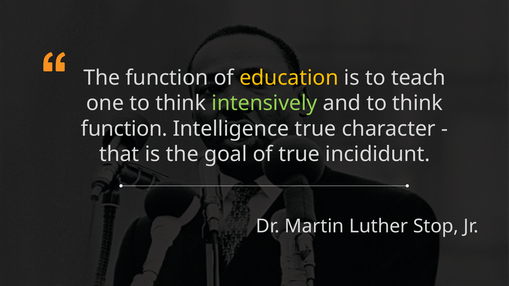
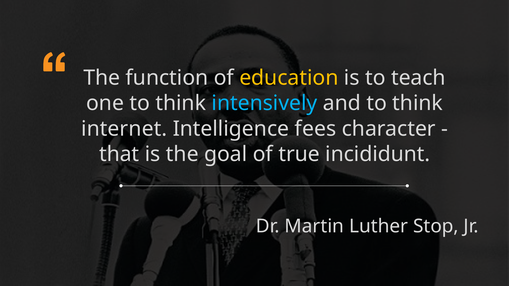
intensively colour: light green -> light blue
function at (124, 129): function -> internet
Intelligence true: true -> fees
